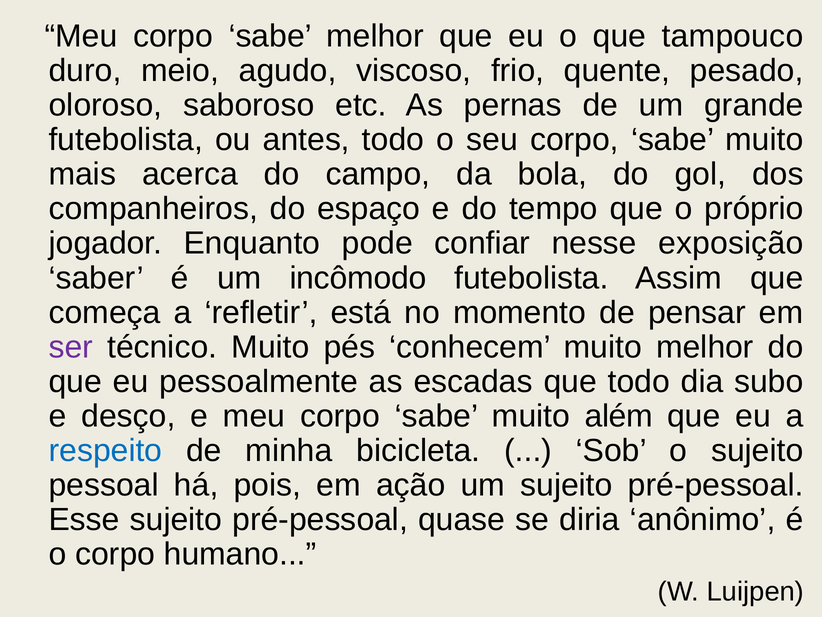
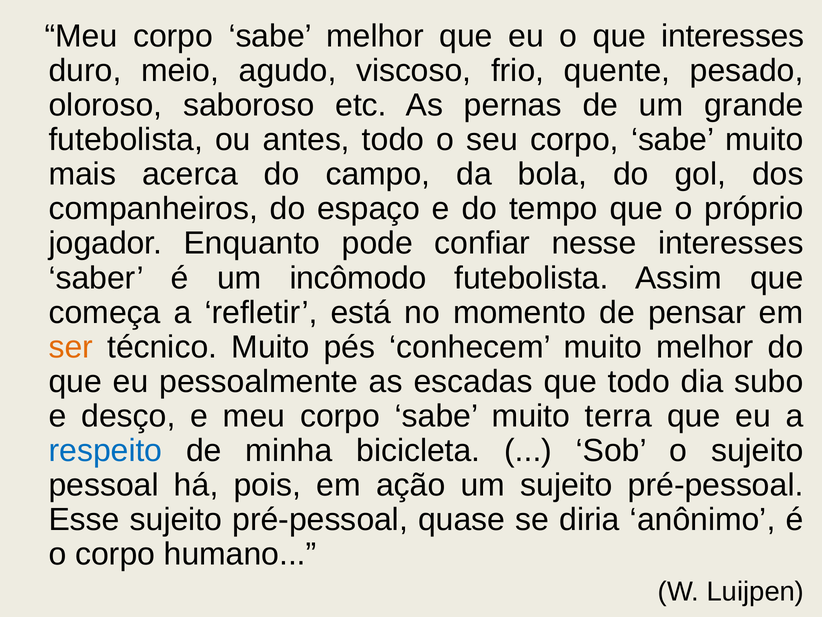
que tampouco: tampouco -> interesses
nesse exposição: exposição -> interesses
ser colour: purple -> orange
além: além -> terra
